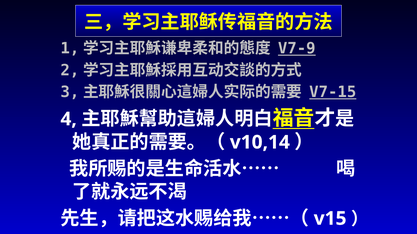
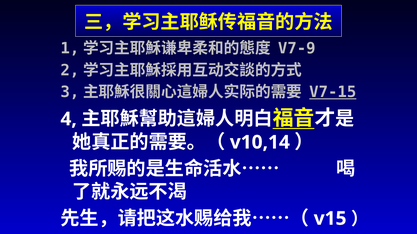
V7-9 underline: present -> none
